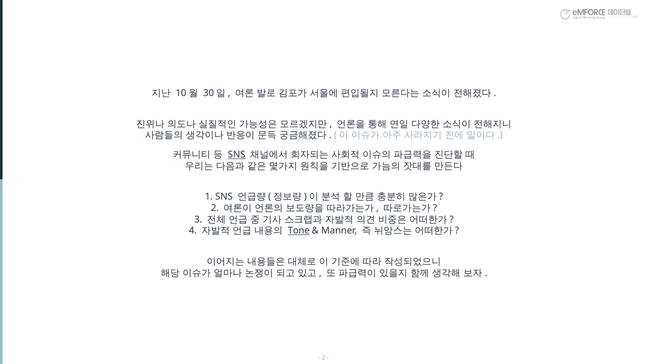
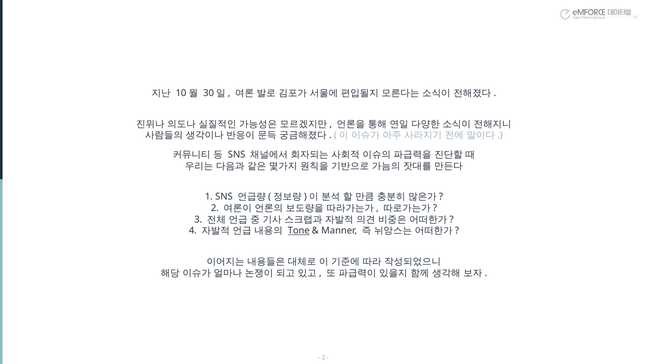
SNS at (237, 155) underline: present -> none
